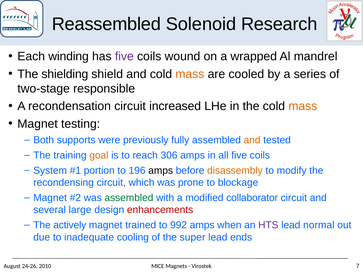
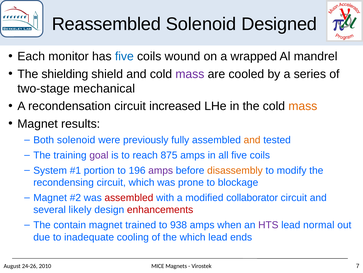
Research: Research -> Designed
winding: winding -> monitor
five at (124, 56) colour: purple -> blue
mass at (190, 74) colour: orange -> purple
responsible: responsible -> mechanical
testing: testing -> results
Both supports: supports -> solenoid
goal colour: orange -> purple
306: 306 -> 875
amps at (161, 170) colour: black -> purple
assembled at (129, 197) colour: green -> red
large: large -> likely
actively: actively -> contain
992: 992 -> 938
the super: super -> which
